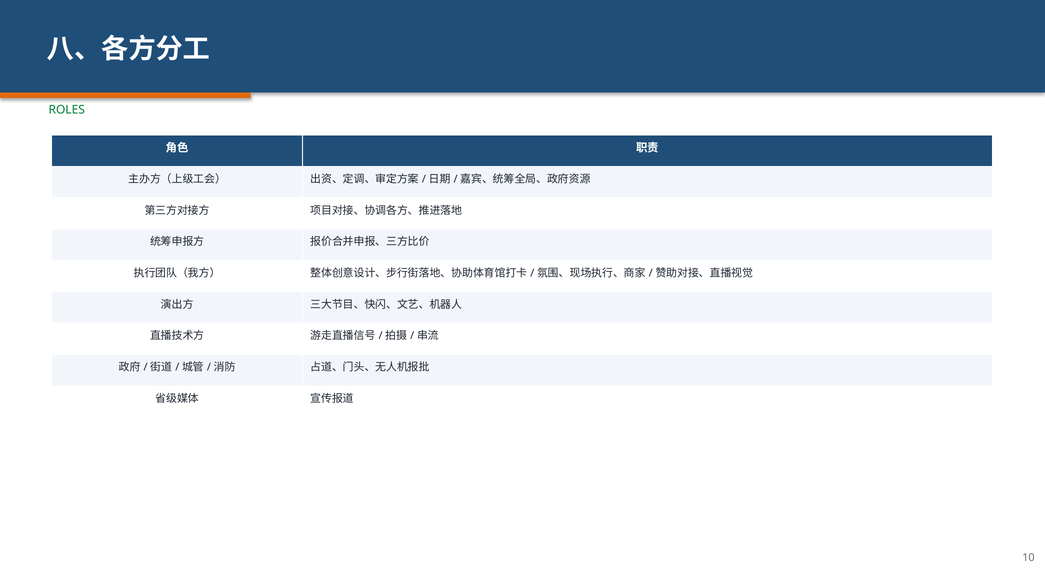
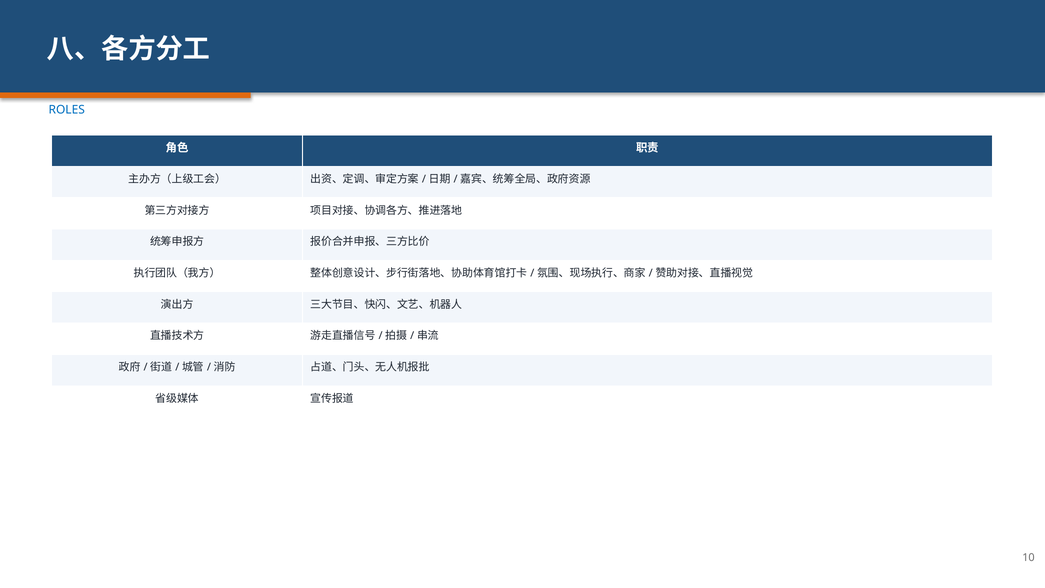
ROLES colour: green -> blue
